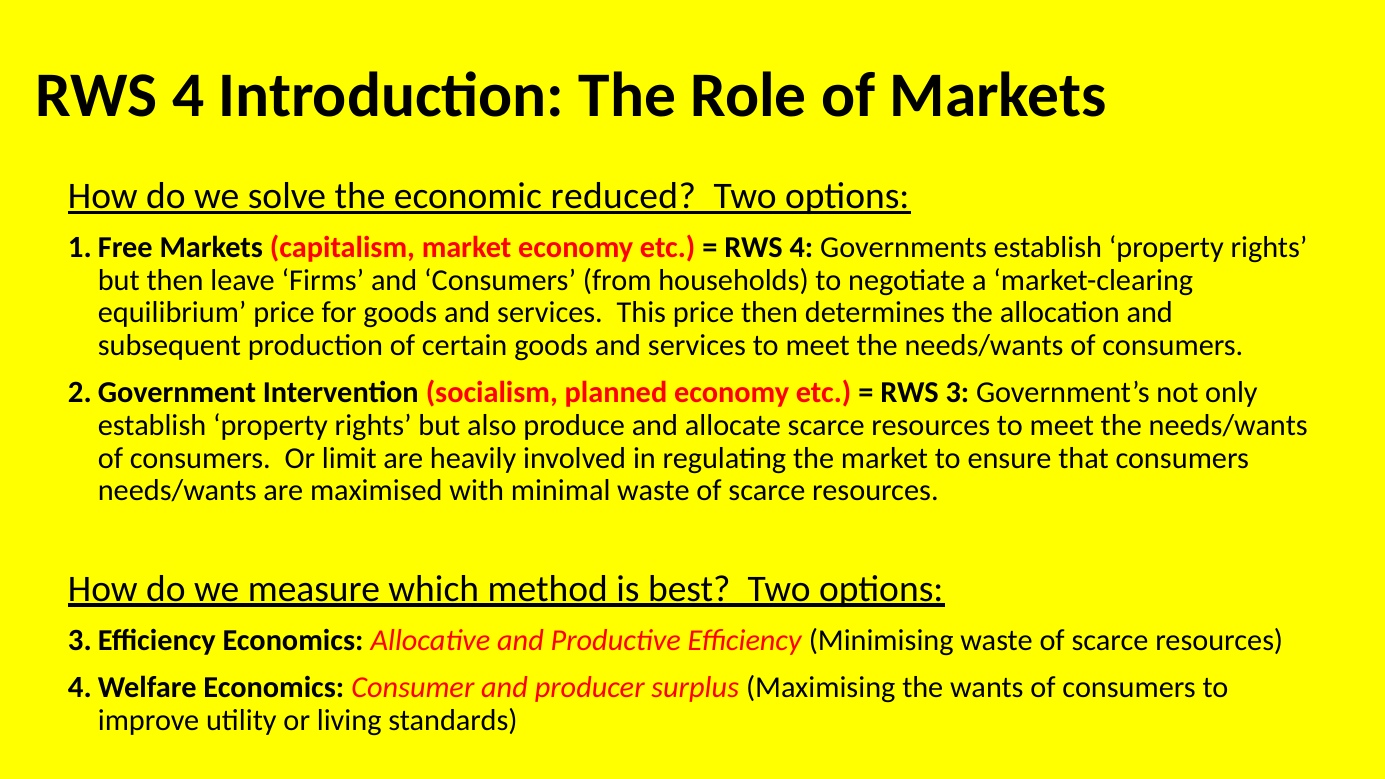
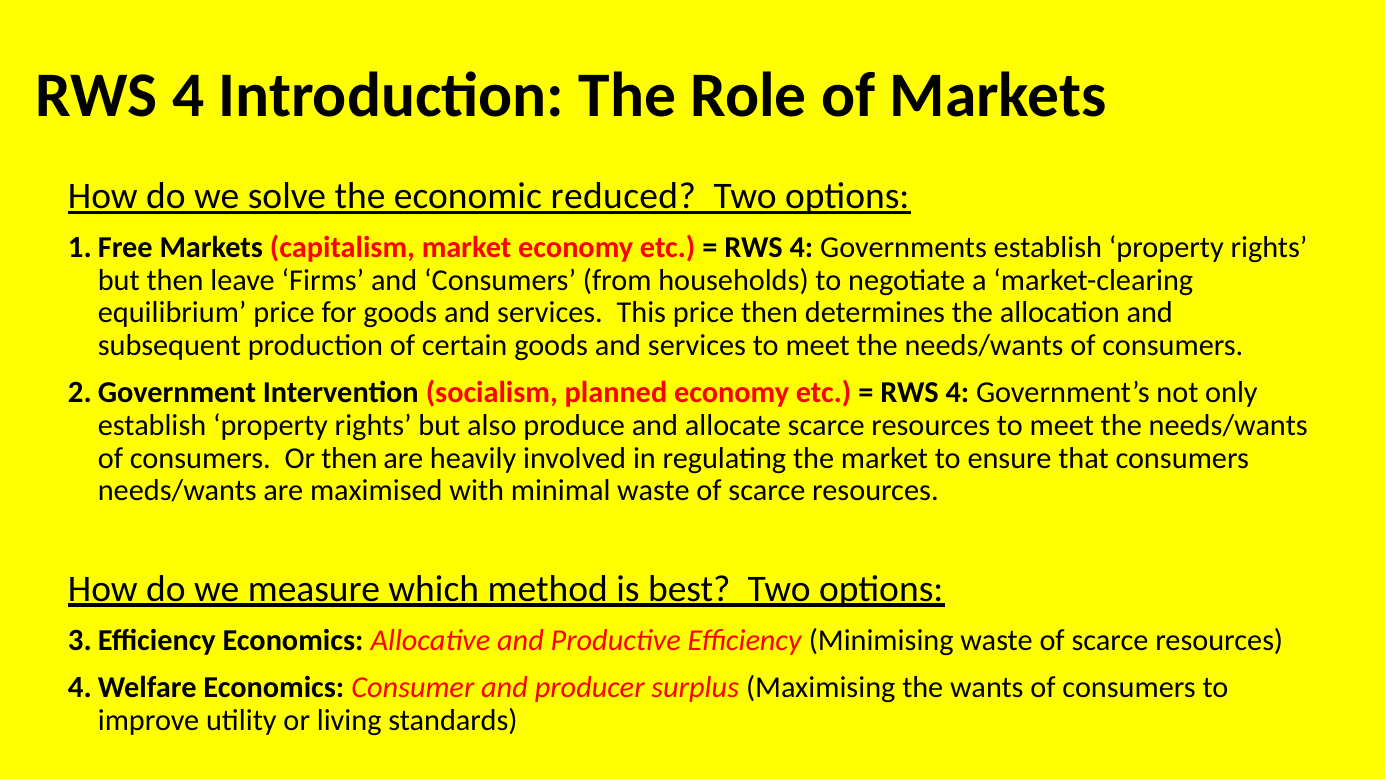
3 at (957, 393): 3 -> 4
Or limit: limit -> then
